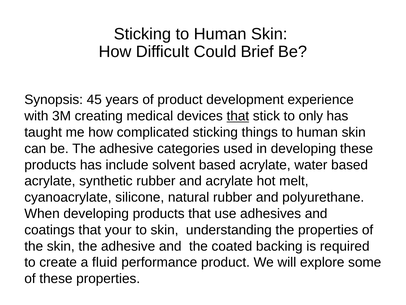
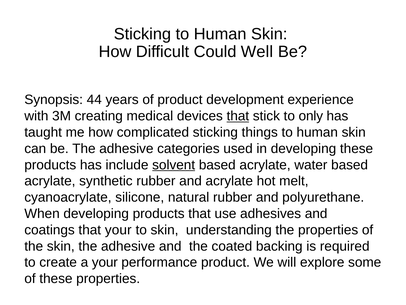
Brief: Brief -> Well
45: 45 -> 44
solvent underline: none -> present
a fluid: fluid -> your
